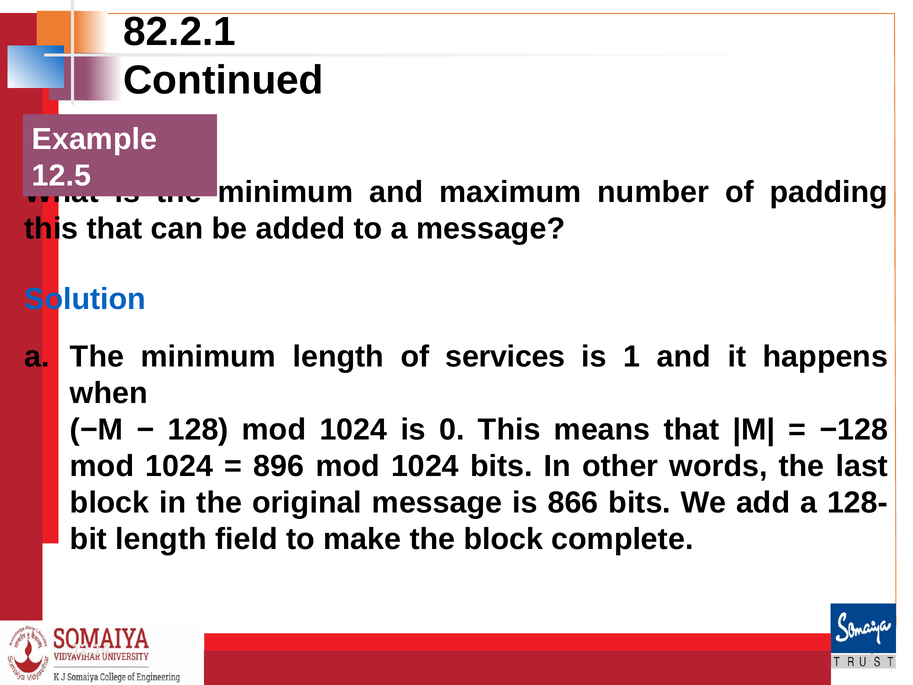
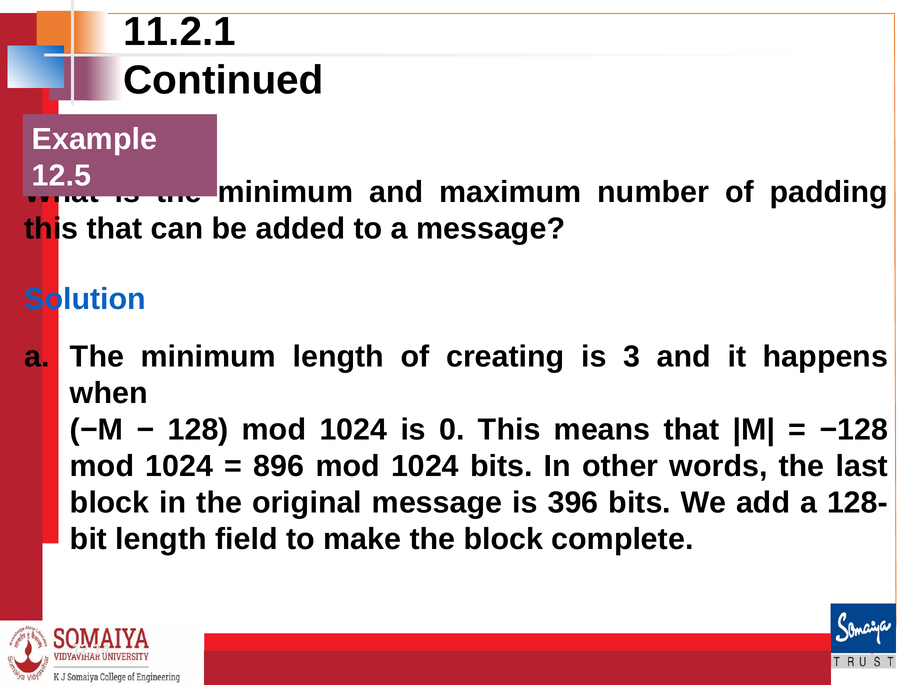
82.2.1: 82.2.1 -> 11.2.1
services: services -> creating
1: 1 -> 3
866: 866 -> 396
